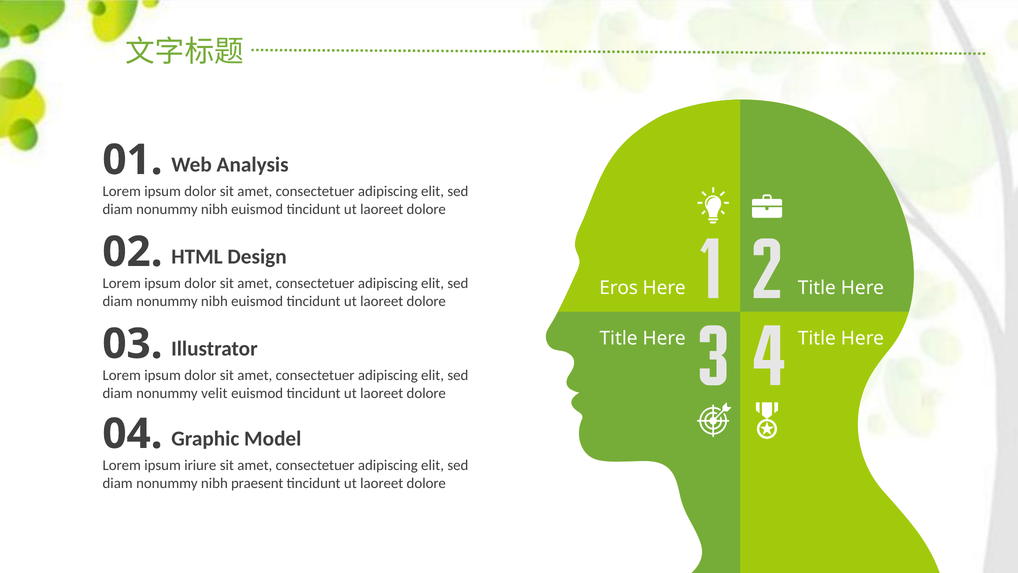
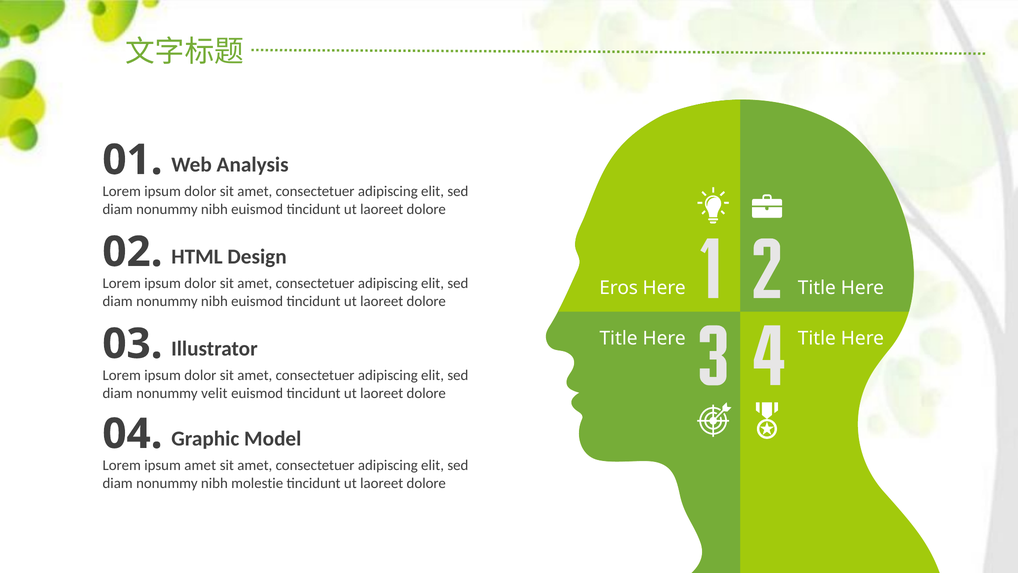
ipsum iriure: iriure -> amet
praesent: praesent -> molestie
